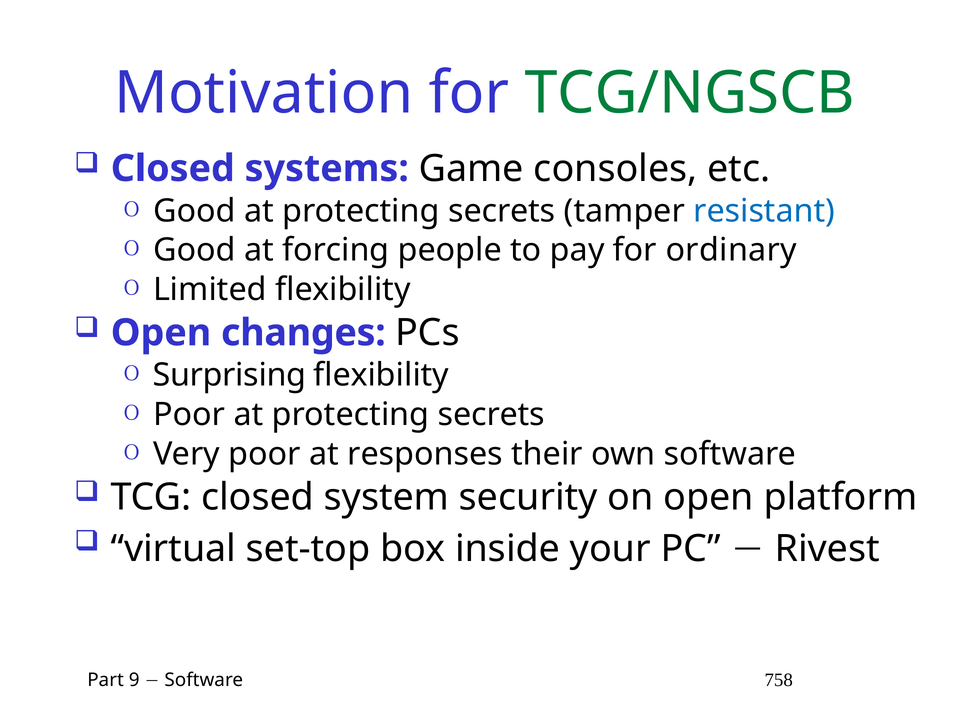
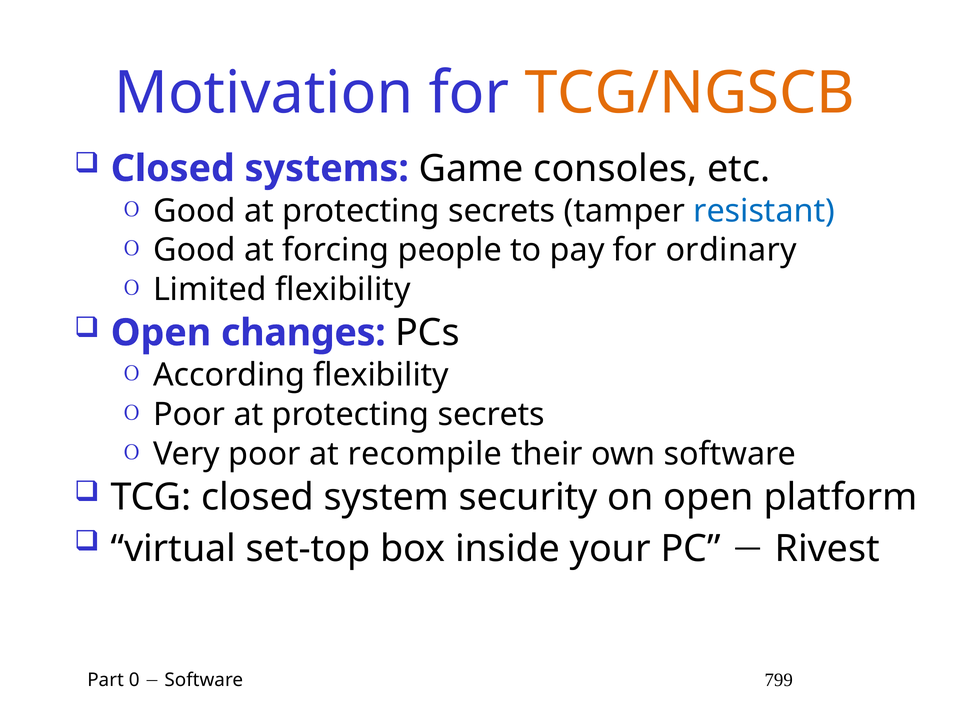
TCG/NGSCB colour: green -> orange
Surprising: Surprising -> According
responses: responses -> recompile
9: 9 -> 0
758: 758 -> 799
